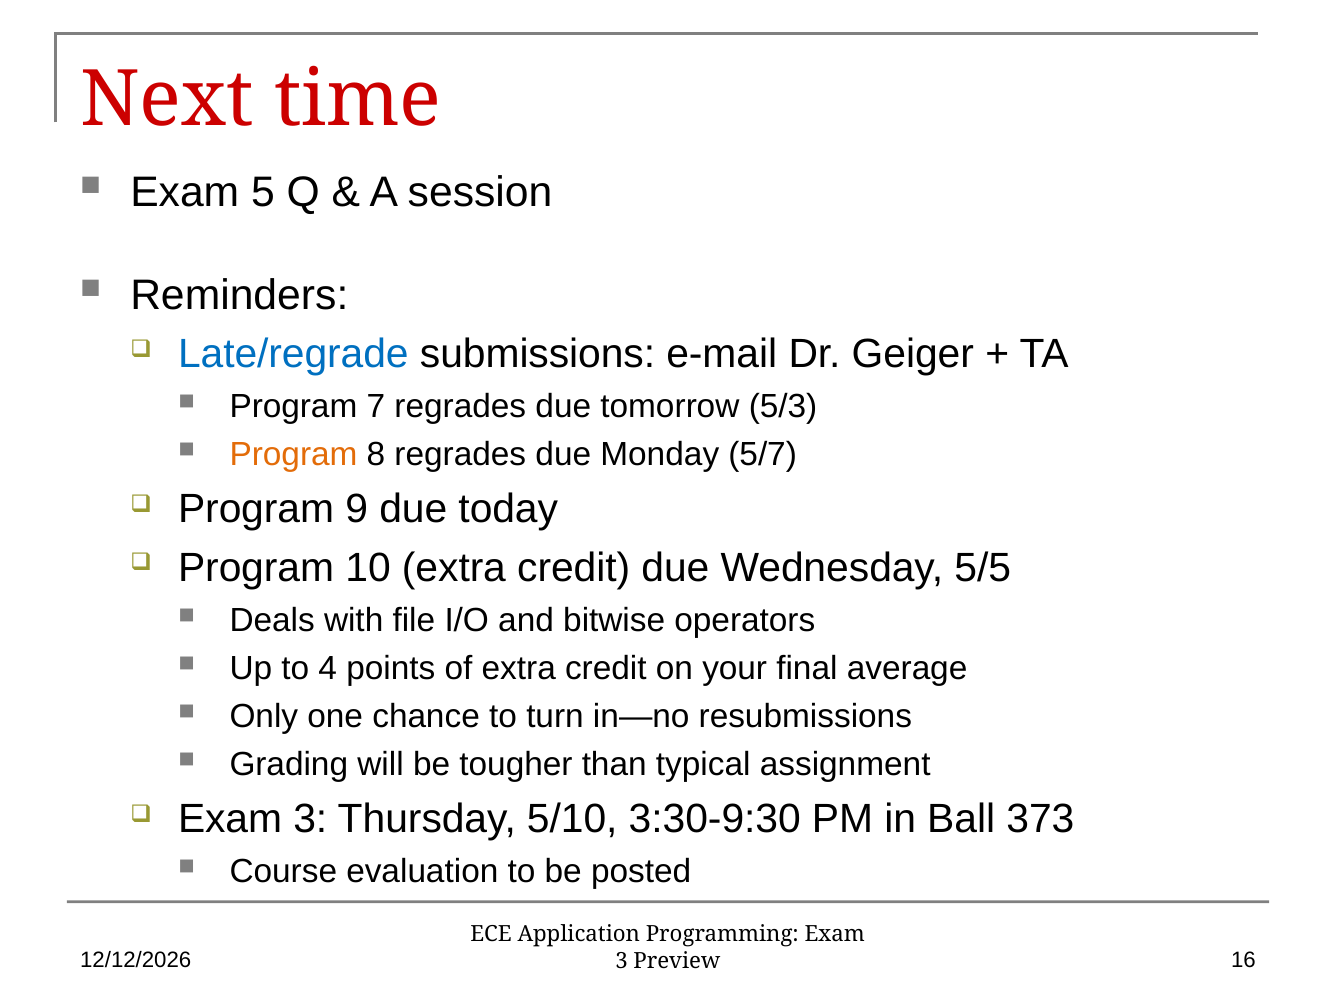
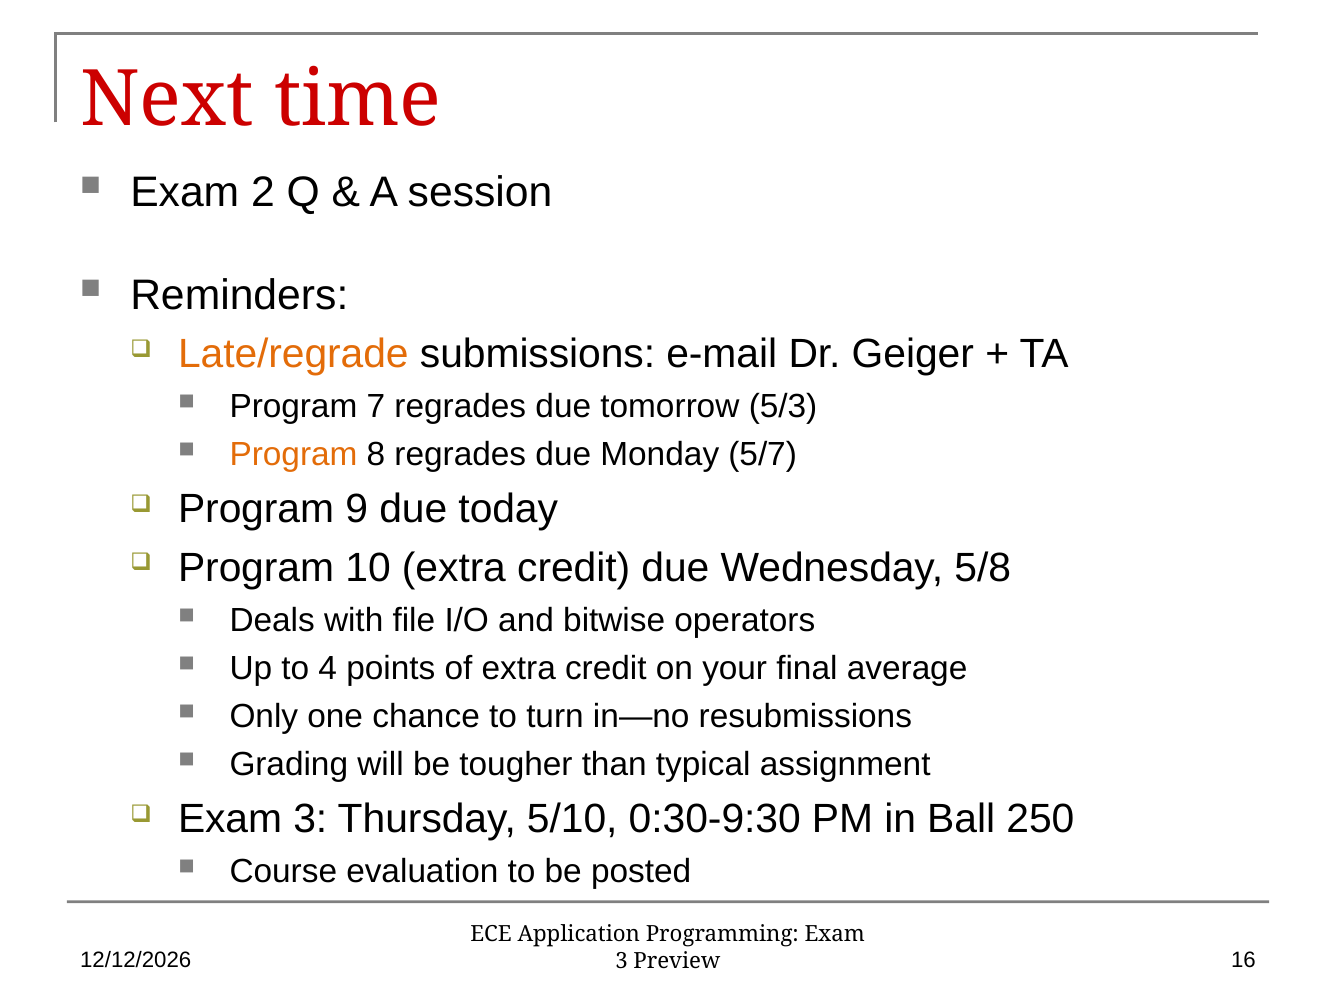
5: 5 -> 2
Late/regrade colour: blue -> orange
5/5: 5/5 -> 5/8
3:30-9:30: 3:30-9:30 -> 0:30-9:30
373: 373 -> 250
